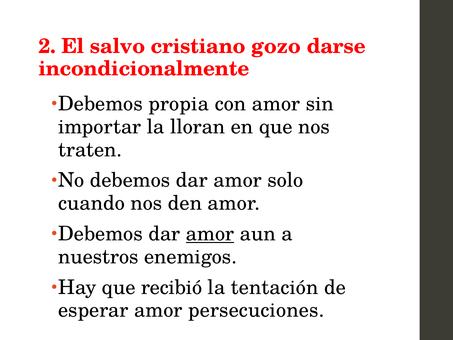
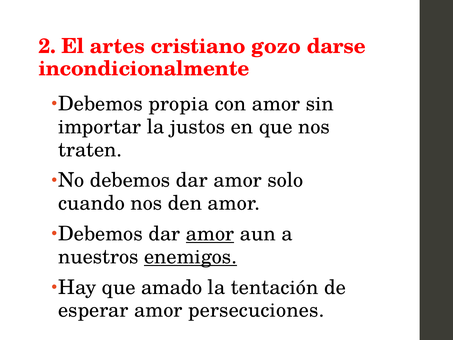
salvo: salvo -> artes
lloran: lloran -> justos
enemigos underline: none -> present
recibió: recibió -> amado
